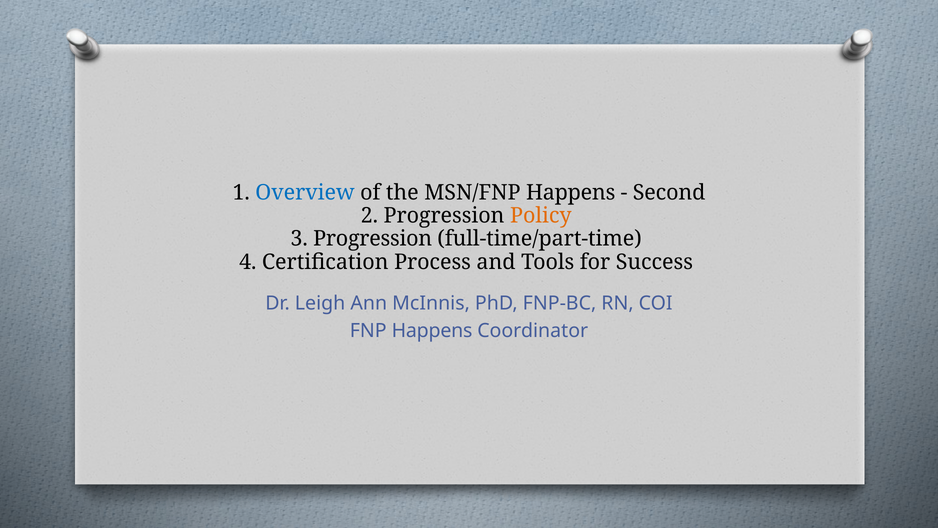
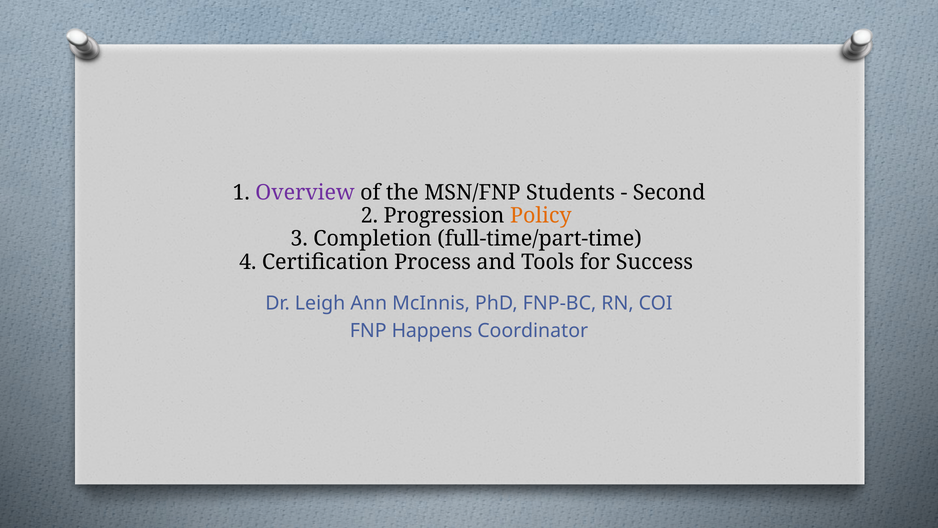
Overview colour: blue -> purple
MSN/FNP Happens: Happens -> Students
3 Progression: Progression -> Completion
